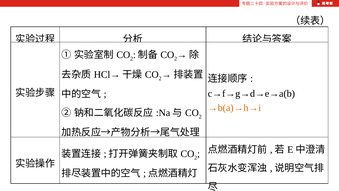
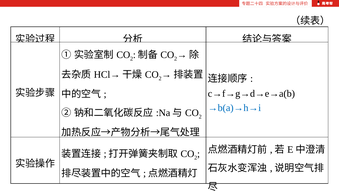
→b(a)→h→i colour: orange -> blue
